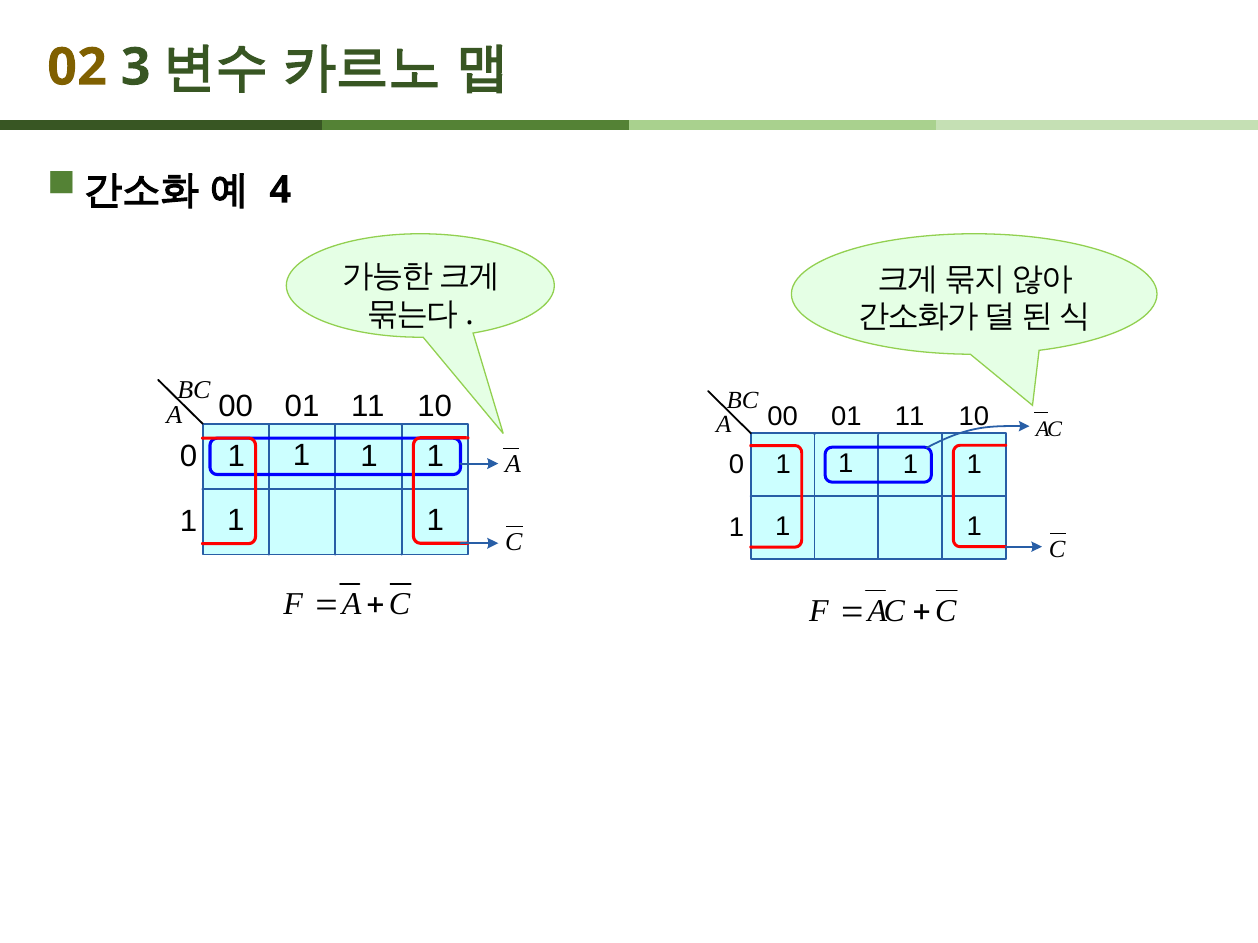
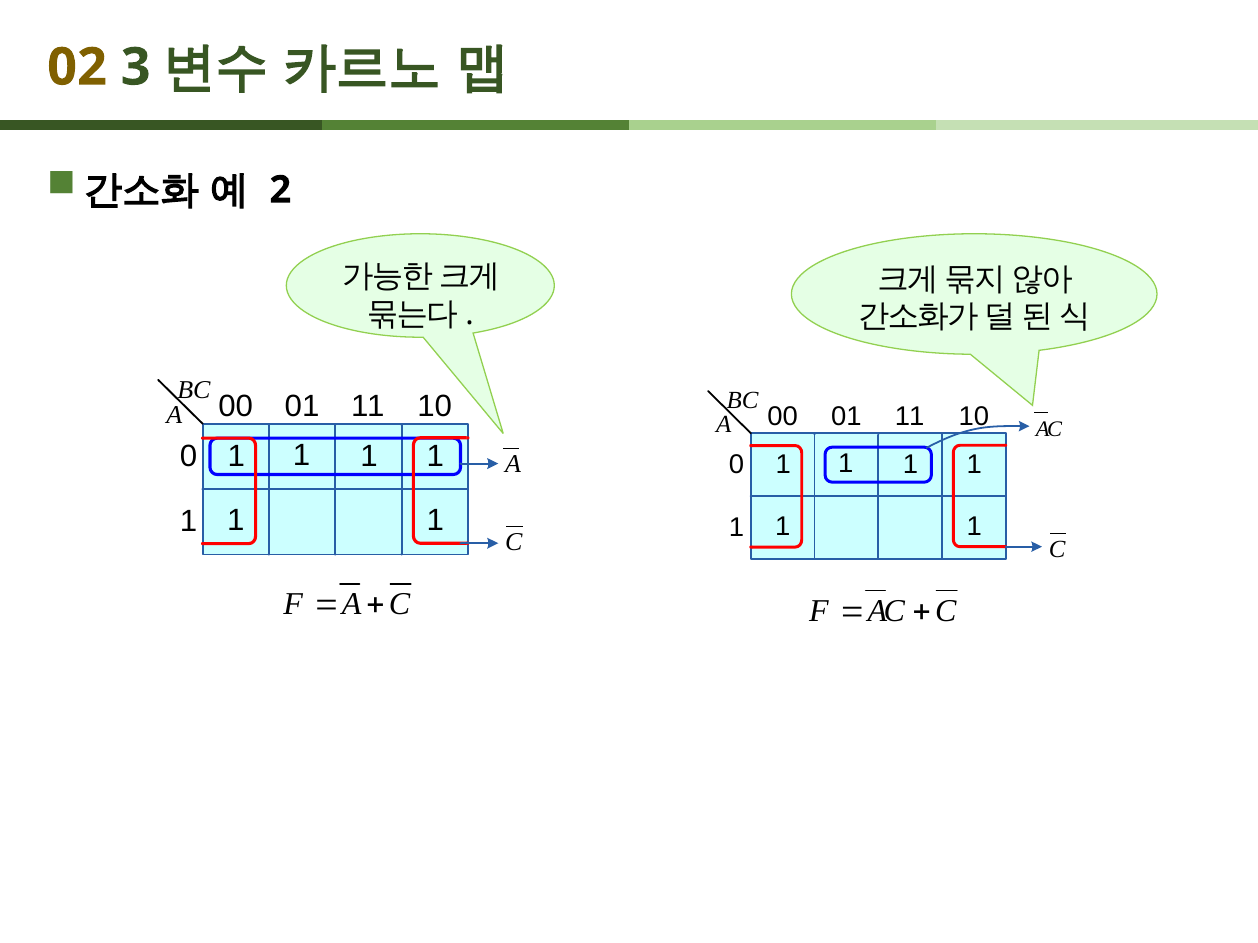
4: 4 -> 2
